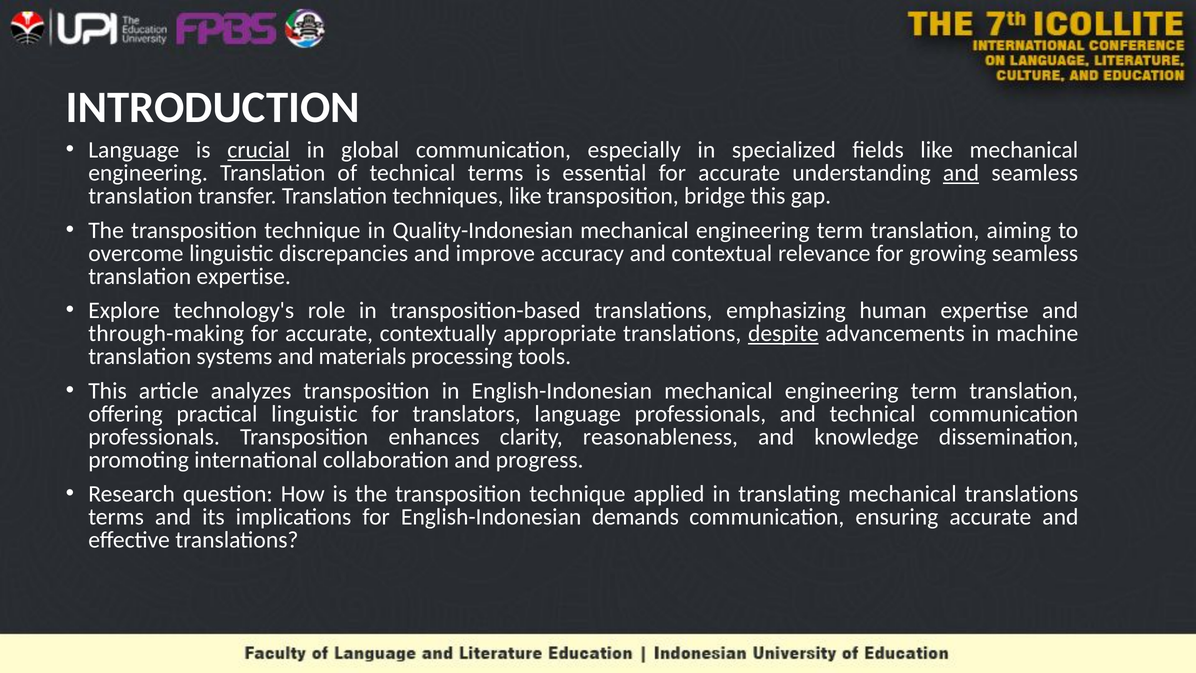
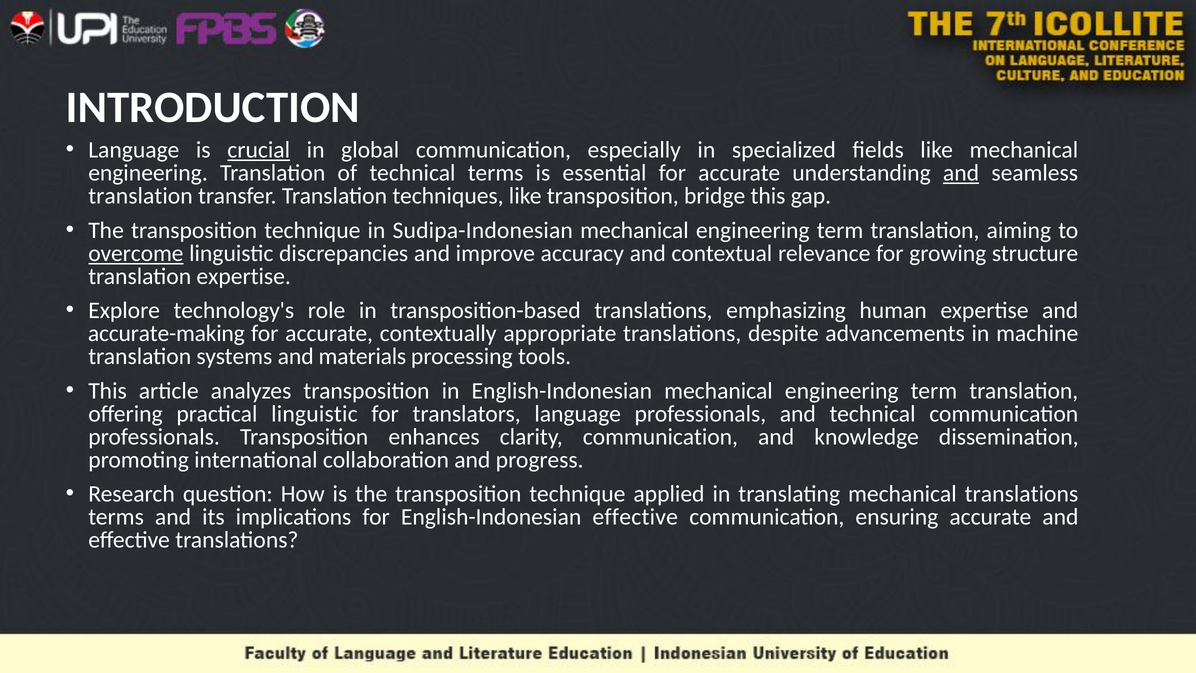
Quality-Indonesian: Quality-Indonesian -> Sudipa-Indonesian
overcome underline: none -> present
growing seamless: seamless -> structure
through-making: through-making -> accurate-making
despite underline: present -> none
clarity reasonableness: reasonableness -> communication
English-Indonesian demands: demands -> effective
